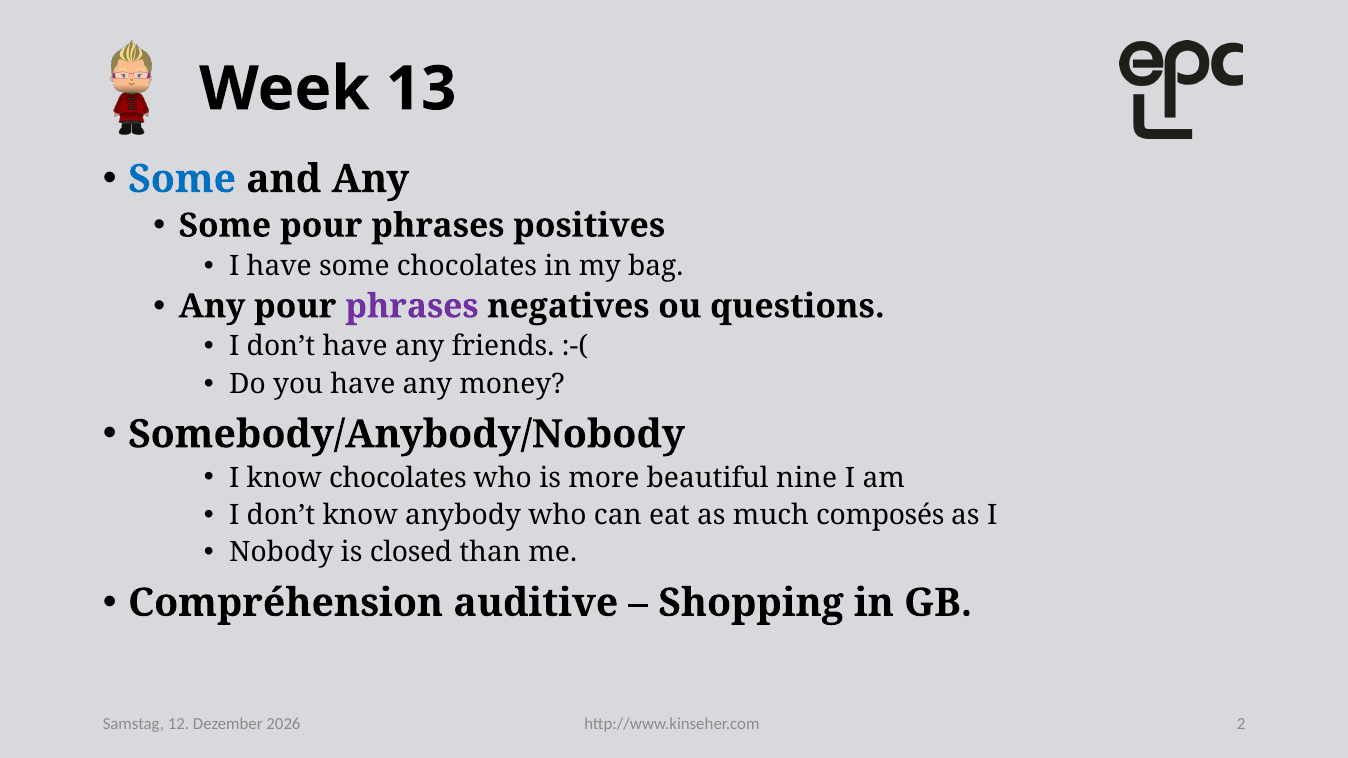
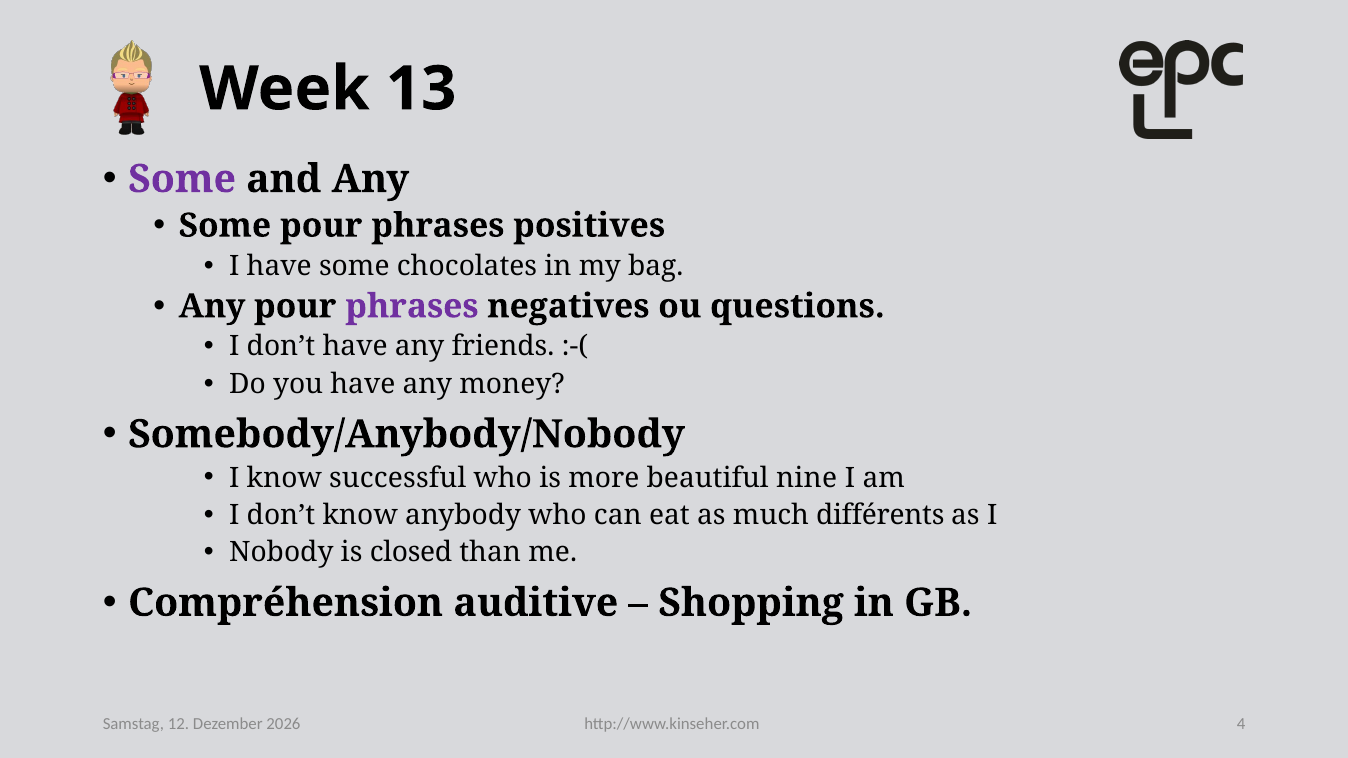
Some at (182, 179) colour: blue -> purple
know chocolates: chocolates -> successful
composés: composés -> différents
2: 2 -> 4
